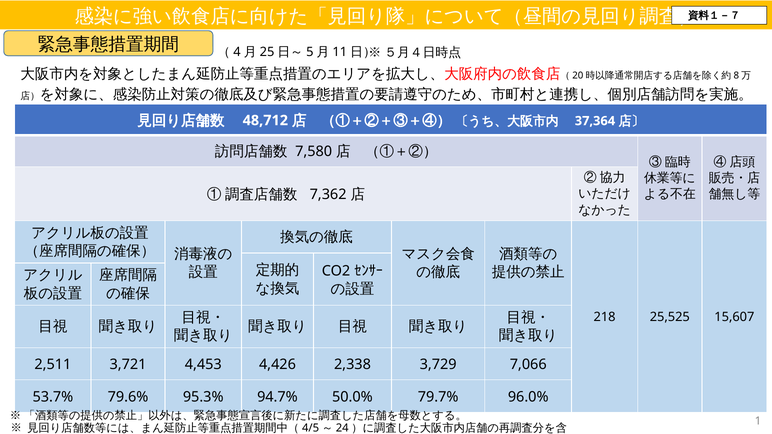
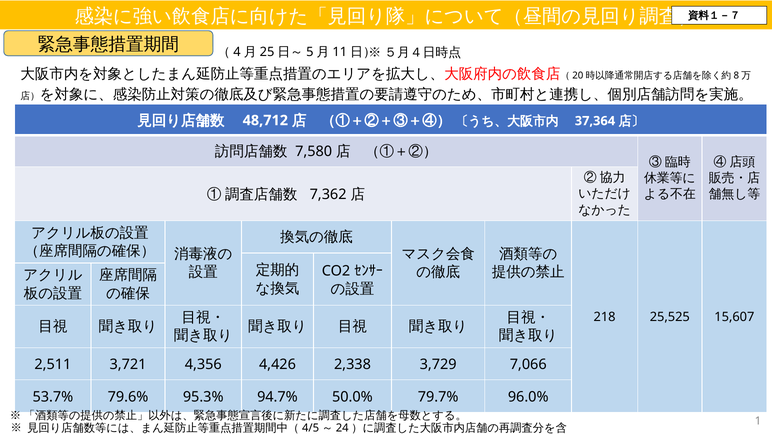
4,453: 4,453 -> 4,356
